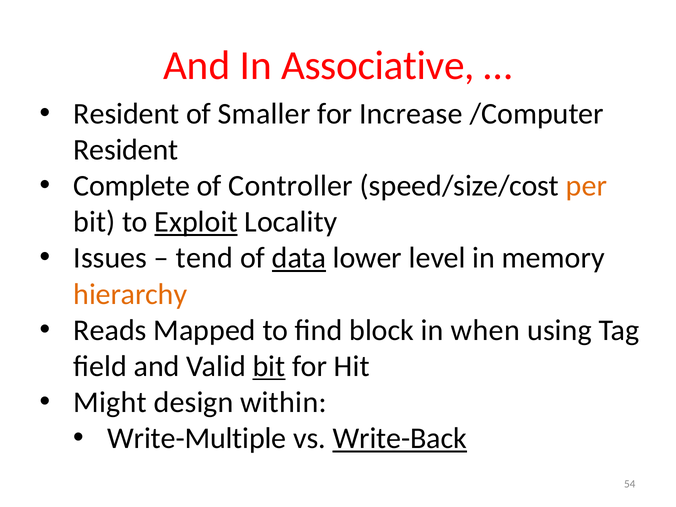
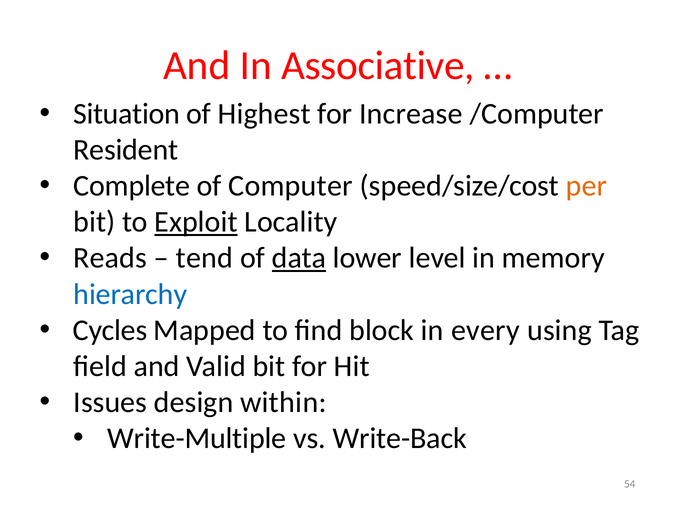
Resident at (126, 114): Resident -> Situation
Smaller: Smaller -> Highest
Controller: Controller -> Computer
Issues: Issues -> Reads
hierarchy colour: orange -> blue
Reads: Reads -> Cycles
when: when -> every
bit at (269, 366) underline: present -> none
Might: Might -> Issues
Write-Back underline: present -> none
